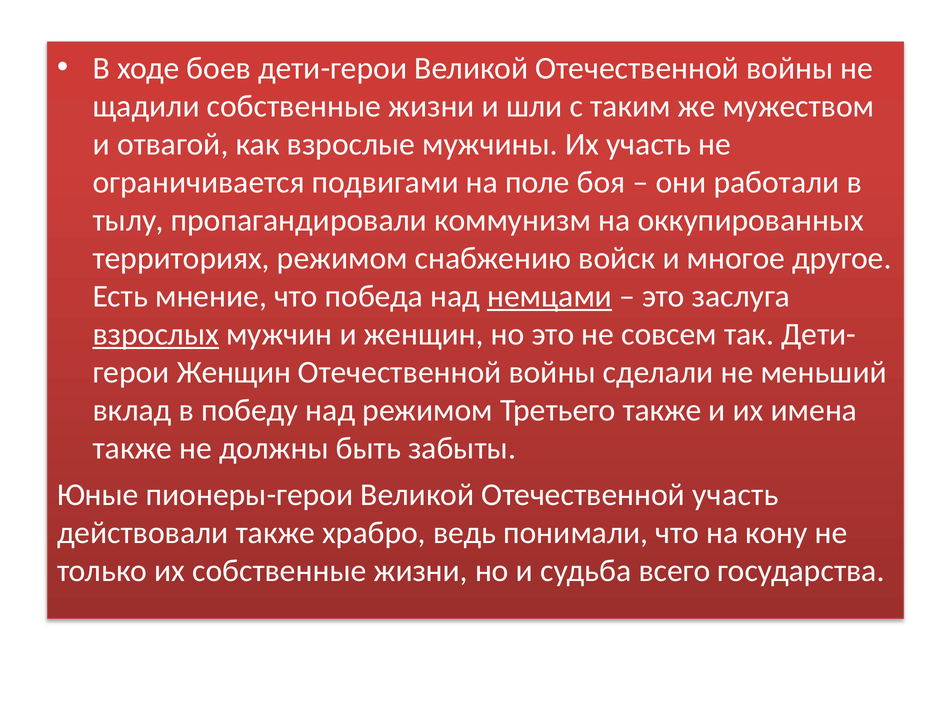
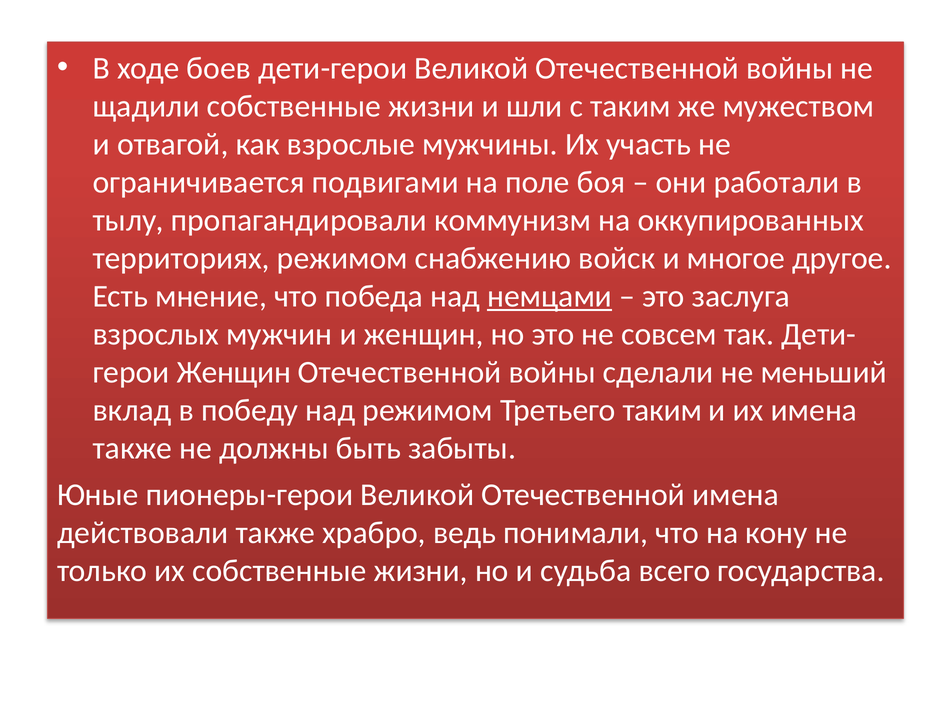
взрослых underline: present -> none
Третьего также: также -> таким
Отечественной участь: участь -> имена
